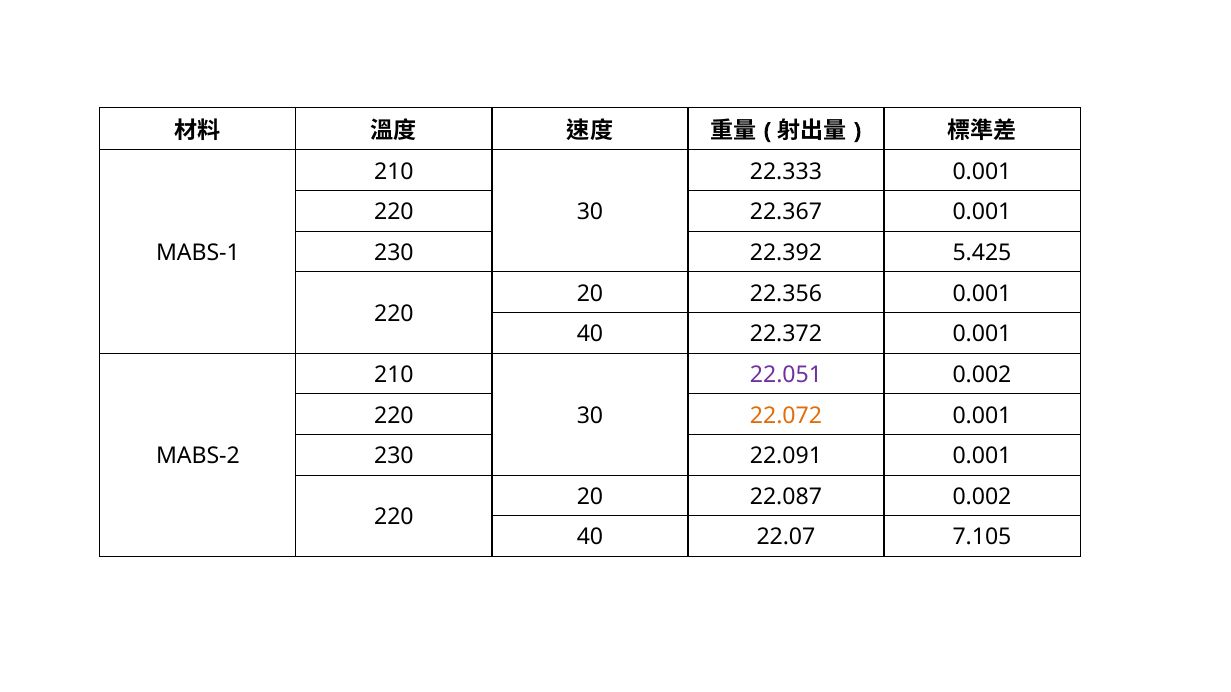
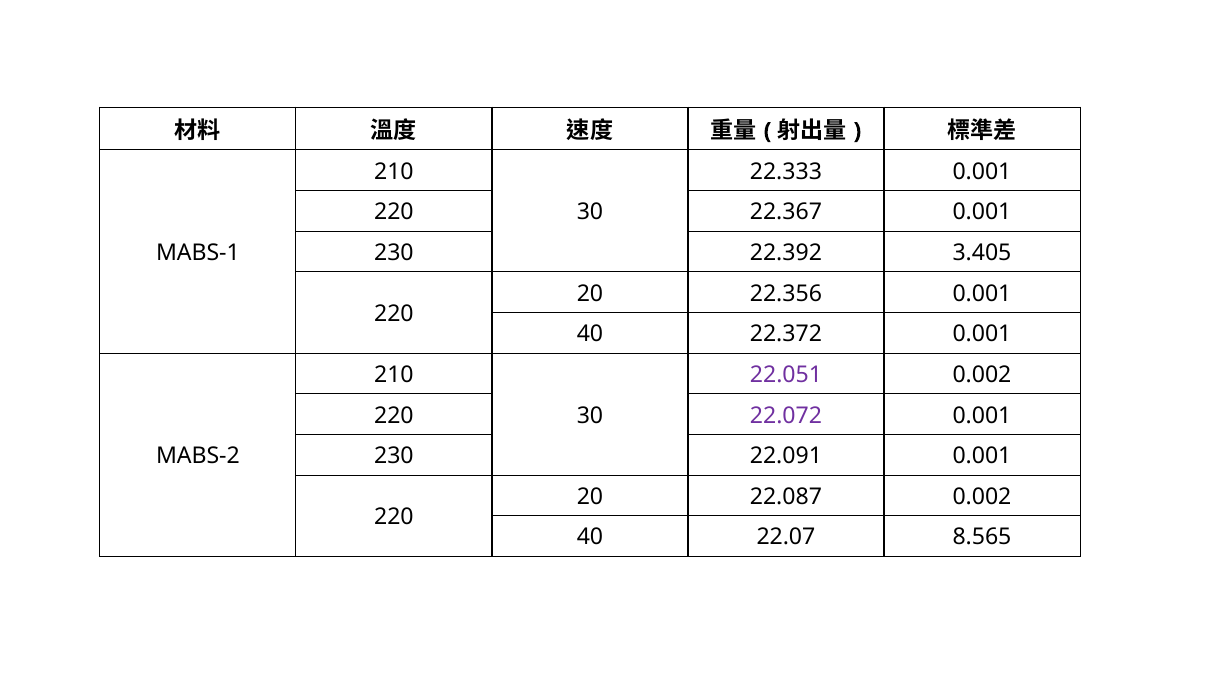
5.425: 5.425 -> 3.405
22.072 colour: orange -> purple
7.105: 7.105 -> 8.565
